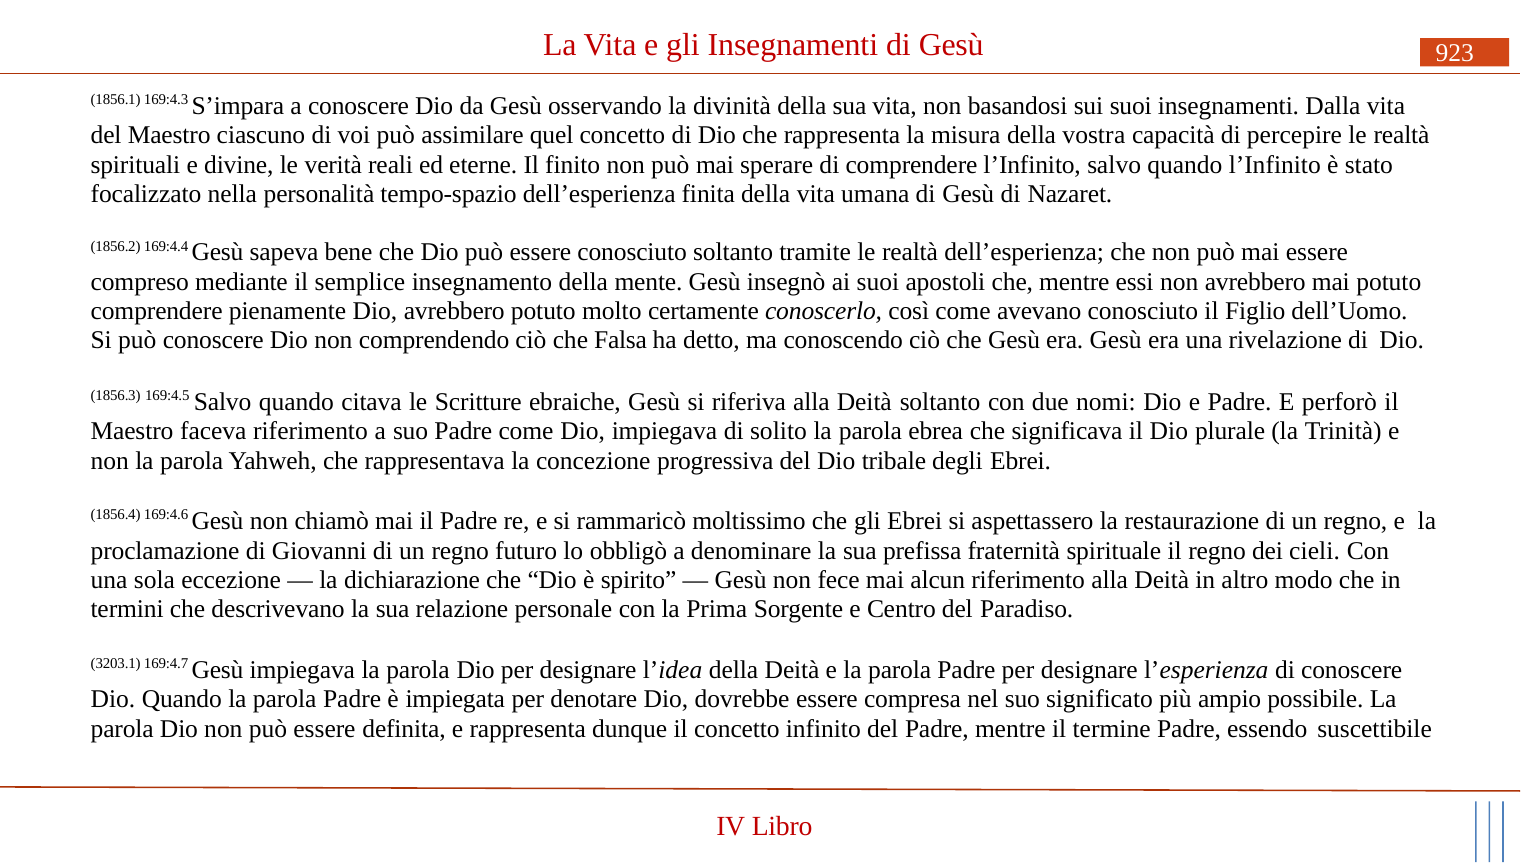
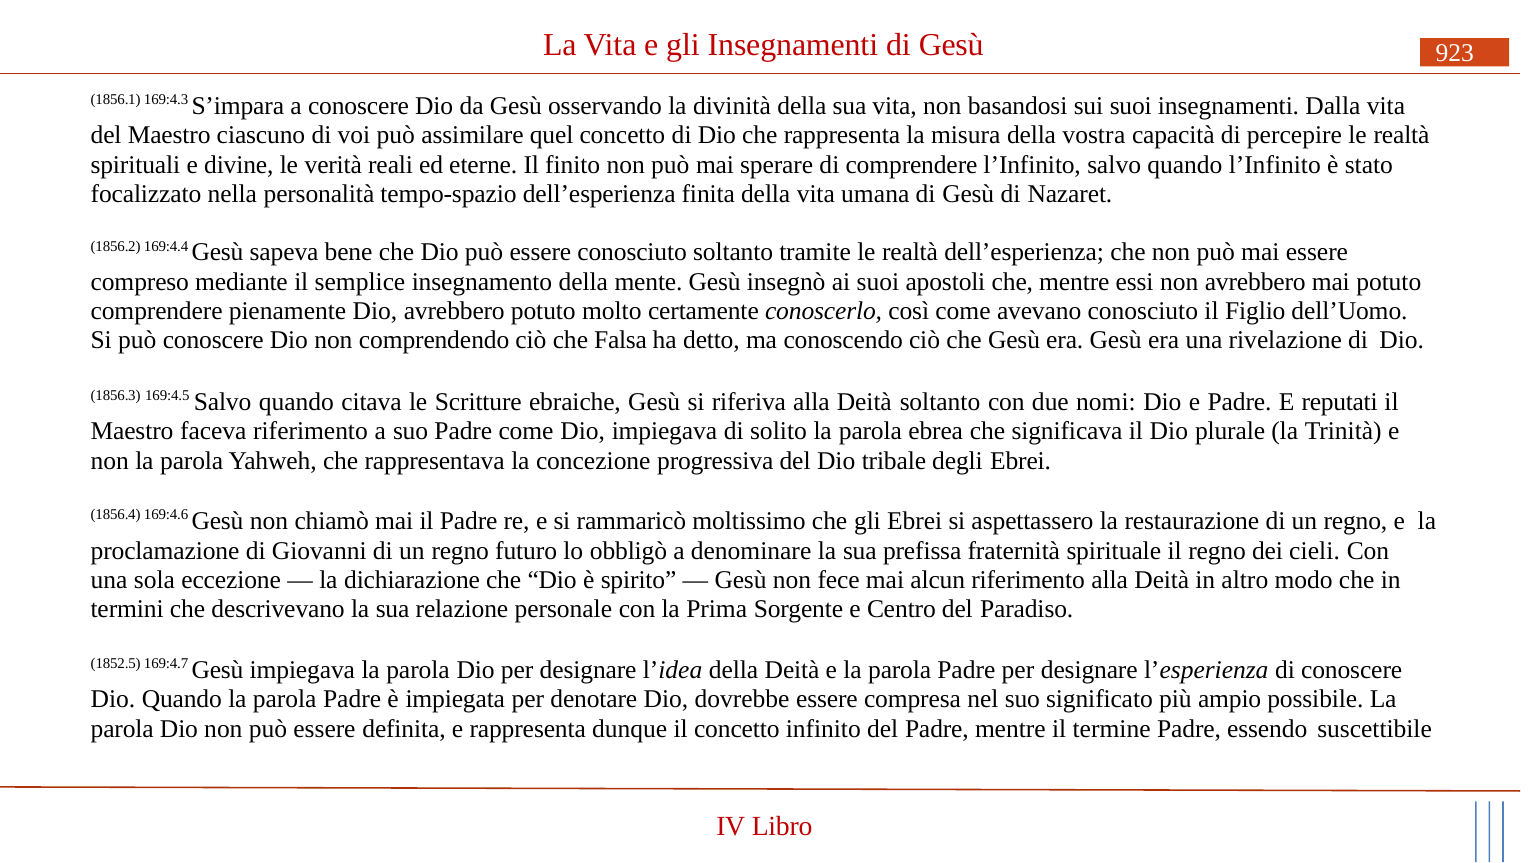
perforò: perforò -> reputati
3203.1: 3203.1 -> 1852.5
